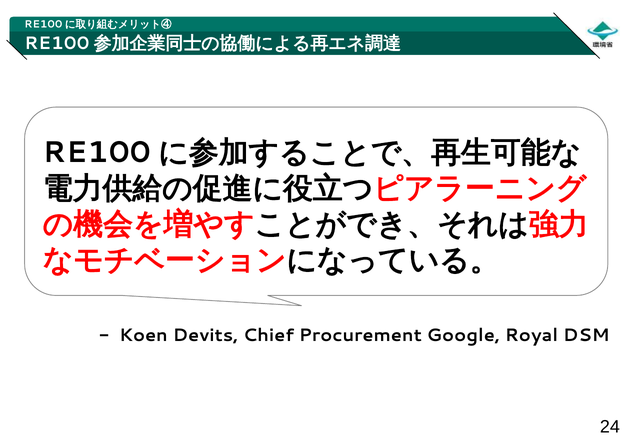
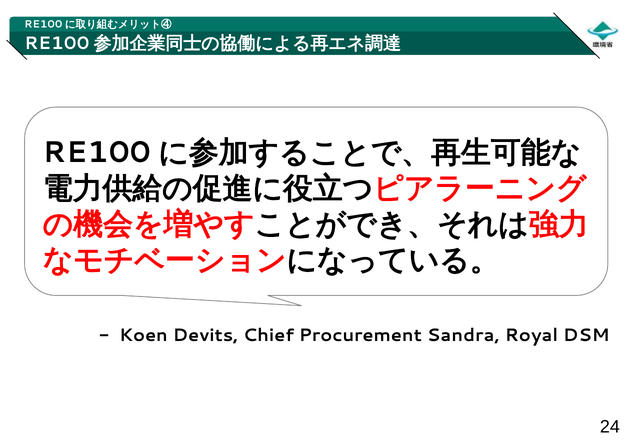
Google: Google -> Sandra
